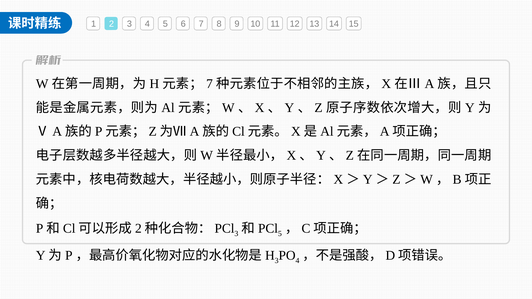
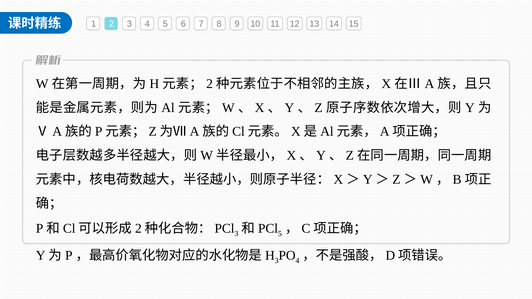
7 at (210, 84): 7 -> 2
